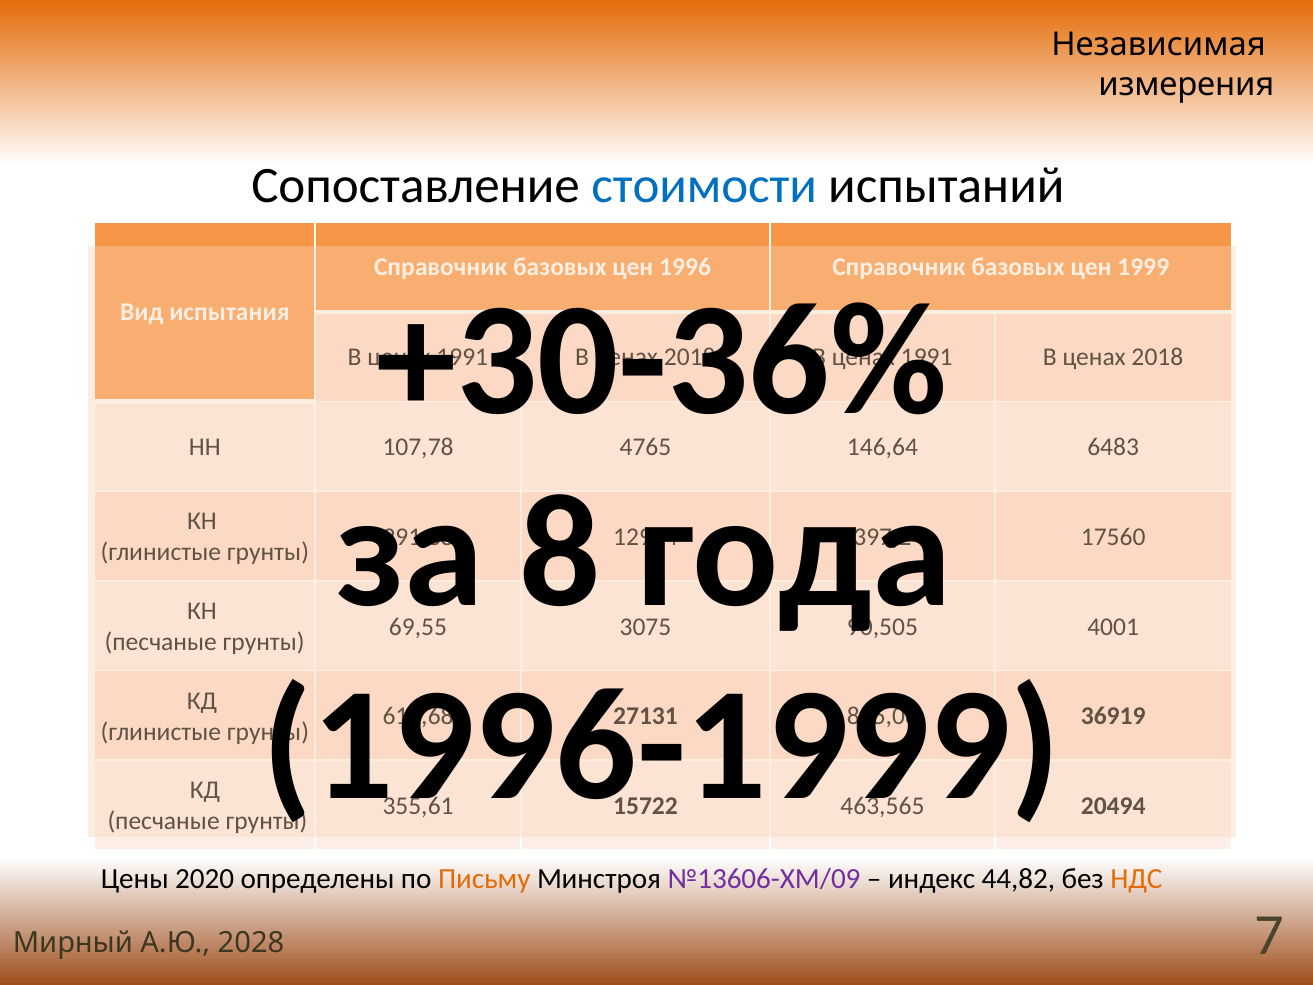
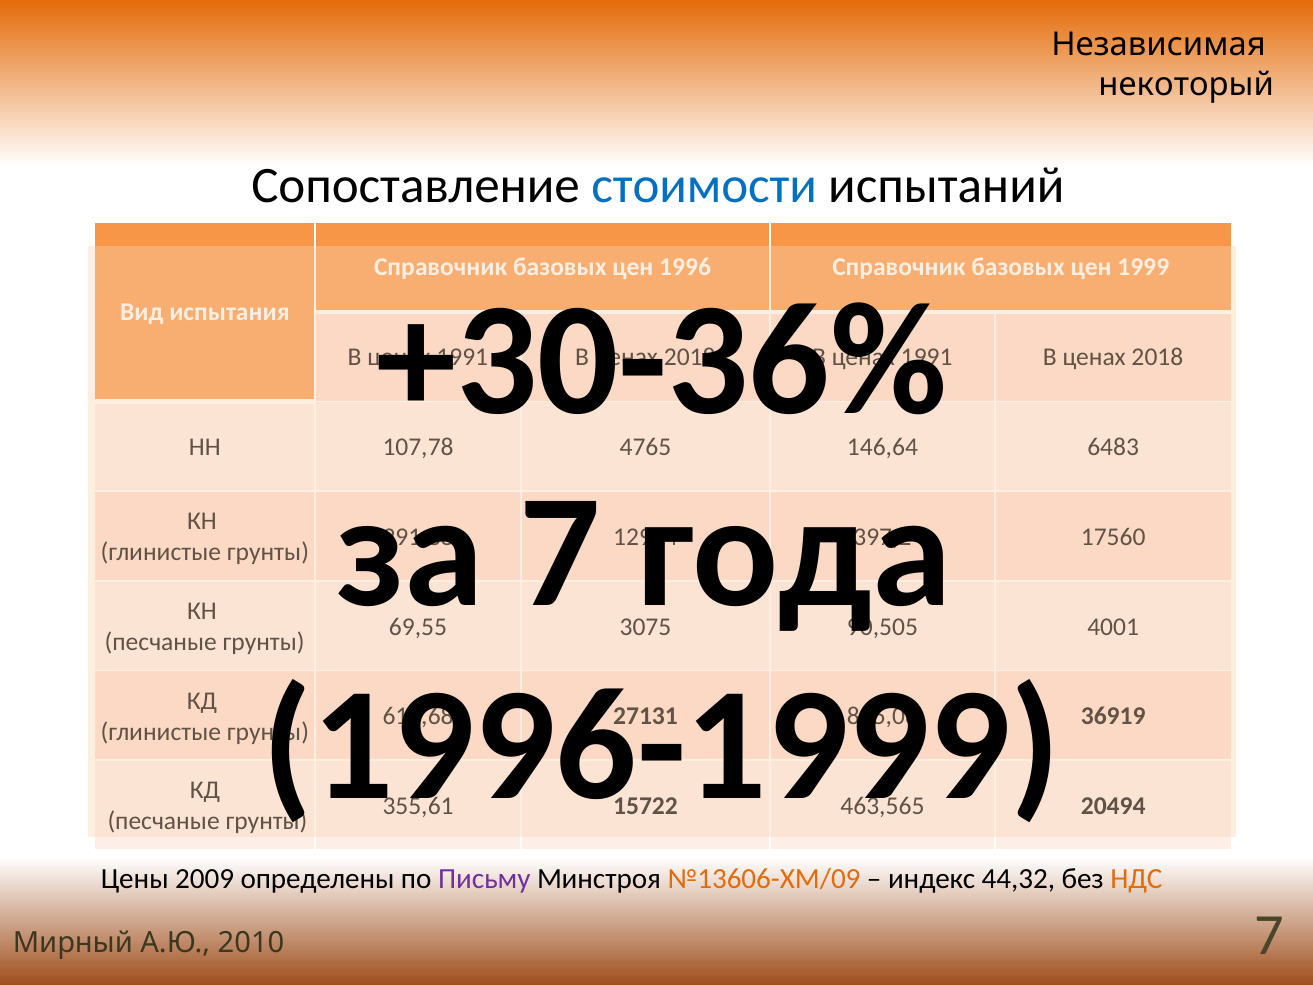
измерения: измерения -> некоторый
8 at (560, 553): 8 -> 7
2020: 2020 -> 2009
Письму colour: orange -> purple
№13606-ХМ/09 colour: purple -> orange
44,82: 44,82 -> 44,32
2028: 2028 -> 2010
